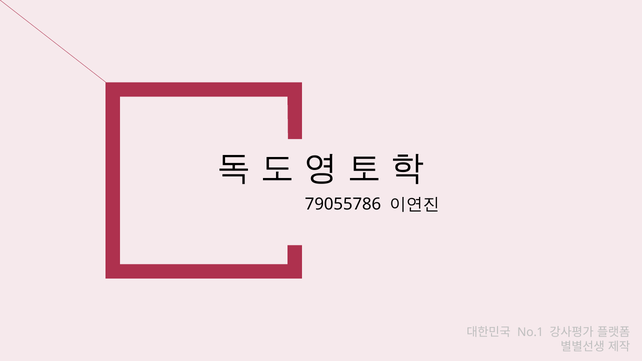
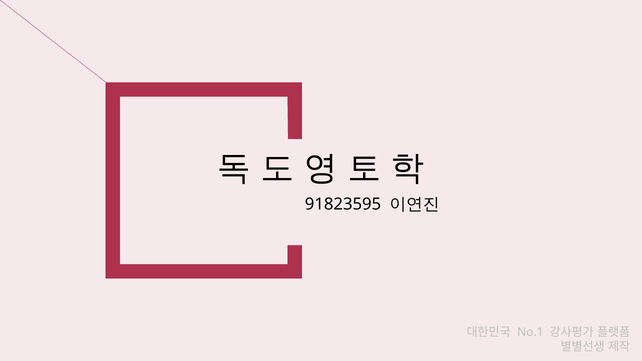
79055786: 79055786 -> 91823595
